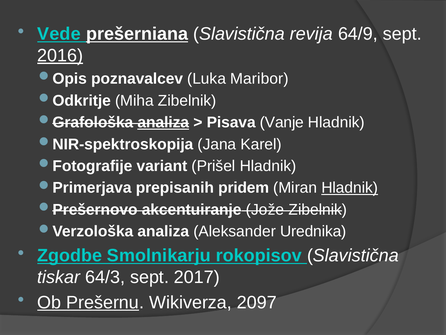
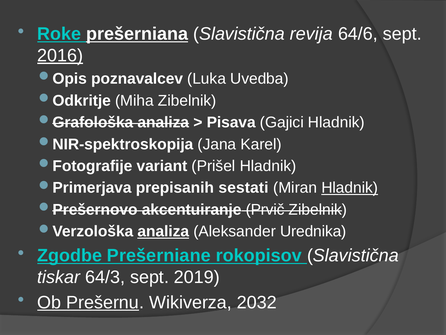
Vede: Vede -> Roke
64/9: 64/9 -> 64/6
Maribor: Maribor -> Uvedba
analiza at (163, 122) underline: present -> none
Vanje: Vanje -> Gajici
pridem: pridem -> sestati
Jože: Jože -> Prvič
analiza at (163, 231) underline: none -> present
Smolnikarju: Smolnikarju -> Prešerniane
2017: 2017 -> 2019
2097: 2097 -> 2032
